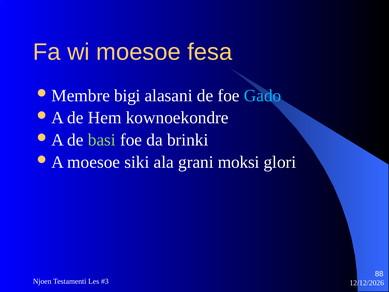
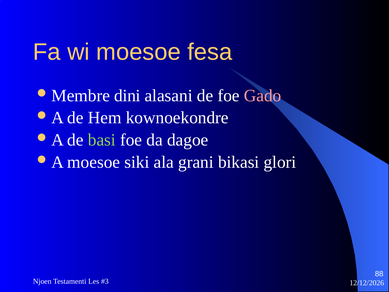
bigi: bigi -> dini
Gado colour: light blue -> pink
brinki: brinki -> dagoe
moksi: moksi -> bikasi
